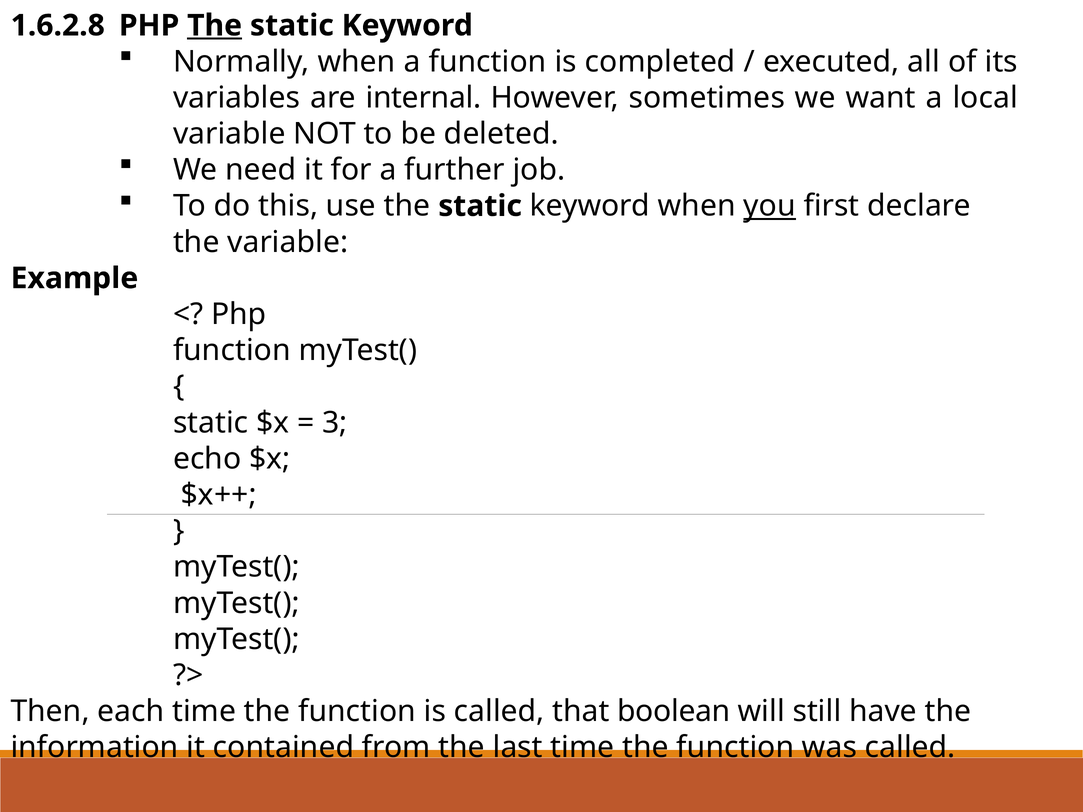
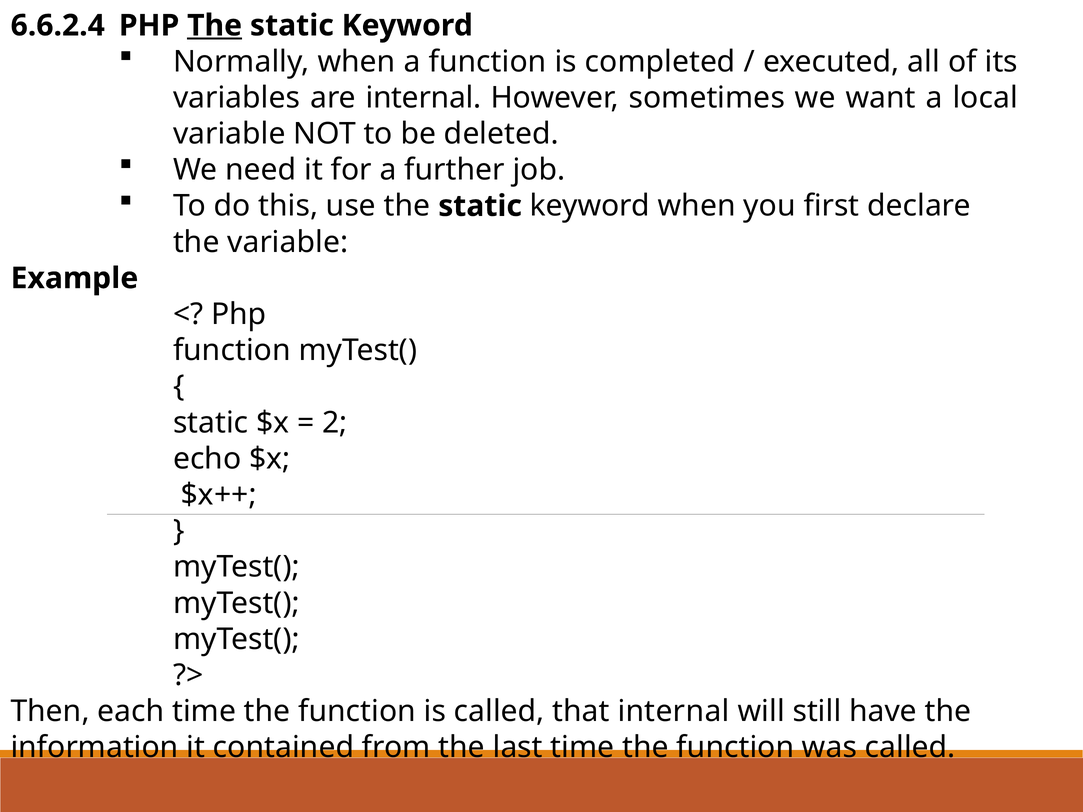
1.6.2.8: 1.6.2.8 -> 6.6.2.4
you underline: present -> none
3: 3 -> 2
that boolean: boolean -> internal
